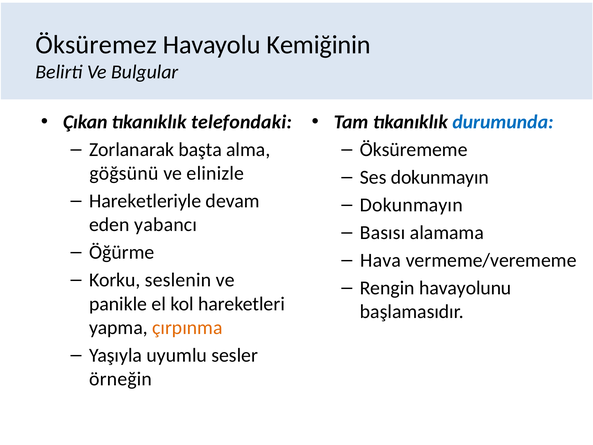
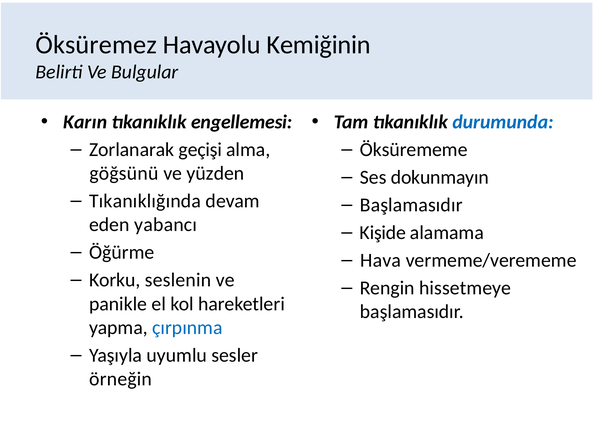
Çıkan: Çıkan -> Karın
telefondaki: telefondaki -> engellemesi
başta: başta -> geçişi
elinizle: elinizle -> yüzden
Hareketleriyle: Hareketleriyle -> Tıkanıklığında
Dokunmayın at (411, 205): Dokunmayın -> Başlamasıdır
Basısı: Basısı -> Kişide
havayolunu: havayolunu -> hissetmeye
çırpınma colour: orange -> blue
